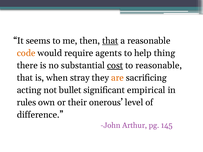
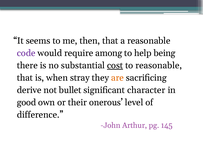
that at (110, 41) underline: present -> none
code colour: orange -> purple
agents: agents -> among
thing: thing -> being
acting: acting -> derive
empirical: empirical -> character
rules: rules -> good
